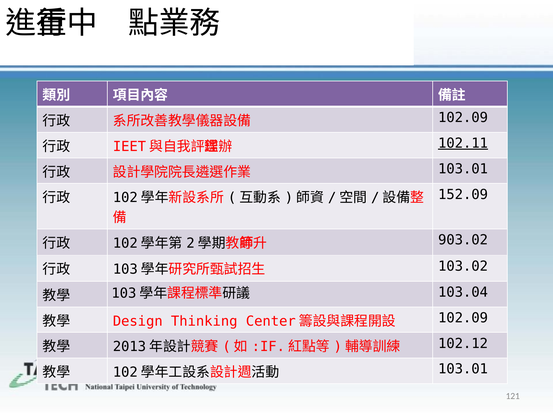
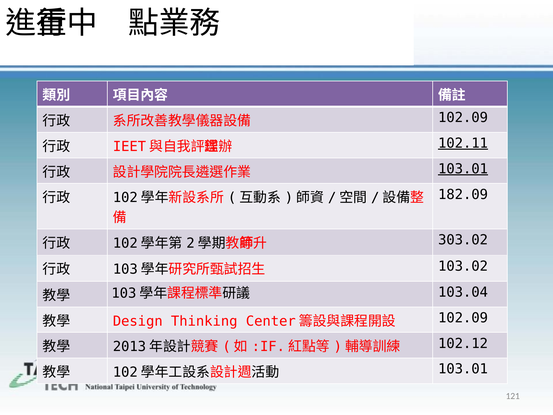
103.01 at (463, 169) underline: none -> present
152.09: 152.09 -> 182.09
903.02: 903.02 -> 303.02
